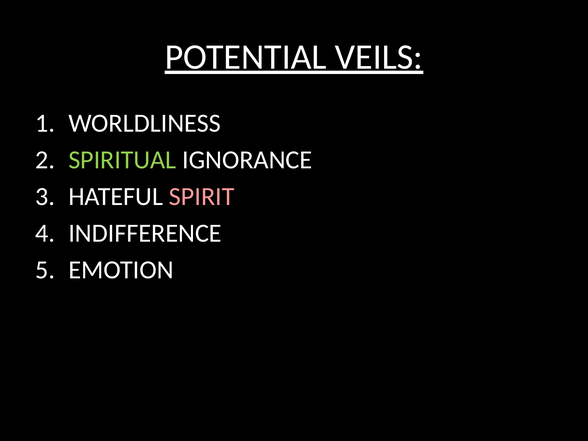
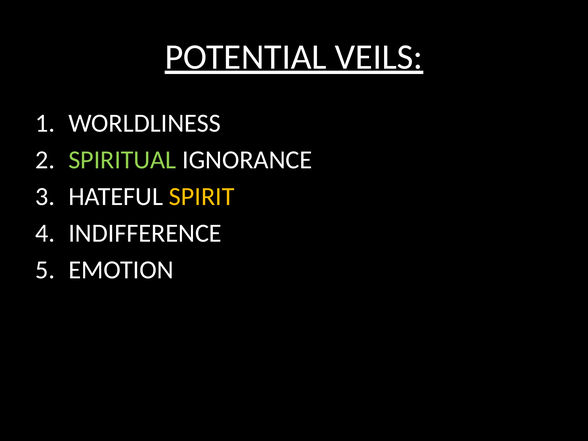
SPIRIT colour: pink -> yellow
